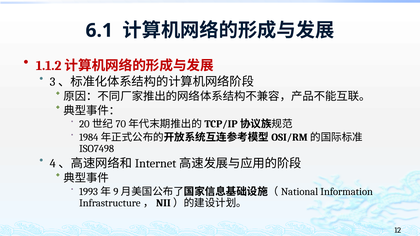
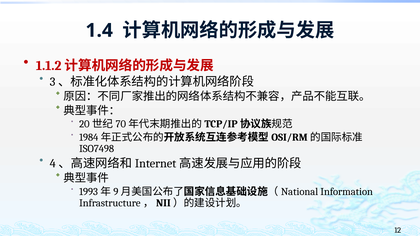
6.1: 6.1 -> 1.4
